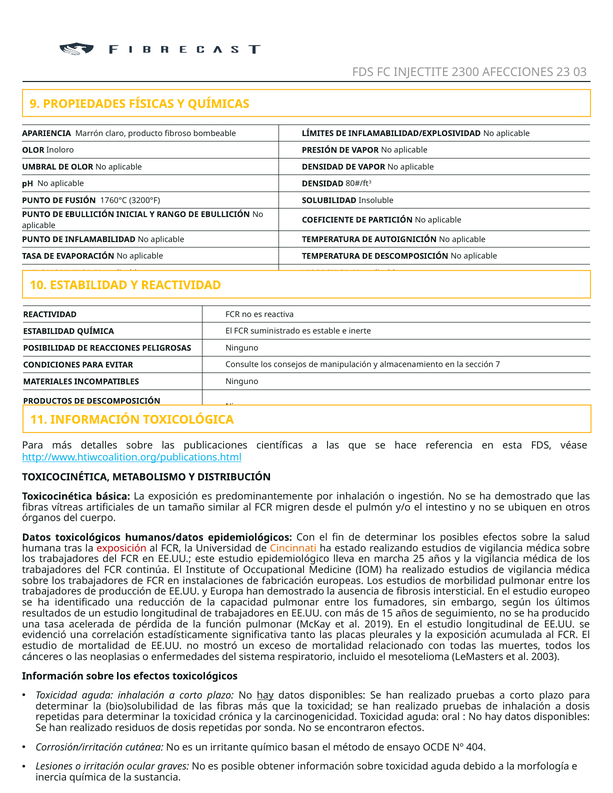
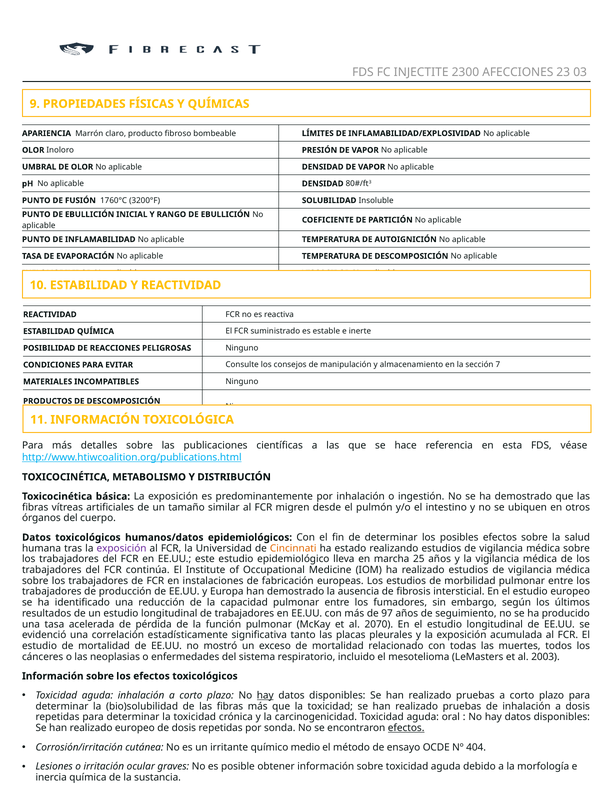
exposición at (122, 549) colour: red -> purple
15: 15 -> 97
2019: 2019 -> 2070
realizado residuos: residuos -> europeo
efectos at (406, 728) underline: none -> present
basan: basan -> medio
